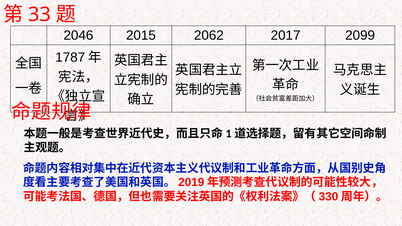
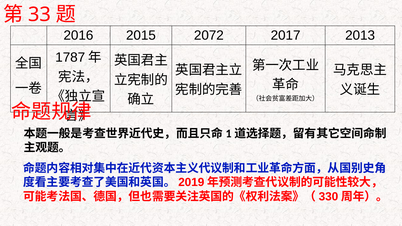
2046: 2046 -> 2016
2062: 2062 -> 2072
2099: 2099 -> 2013
